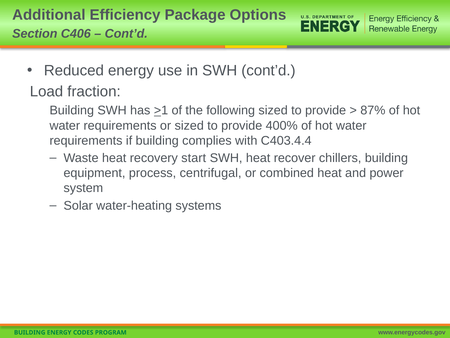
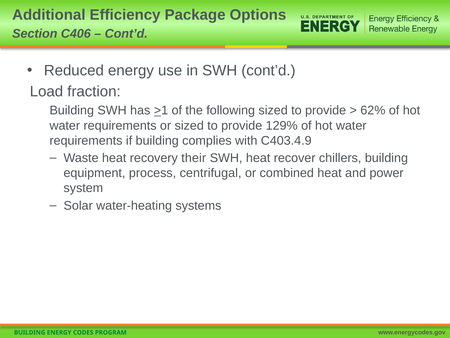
87%: 87% -> 62%
400%: 400% -> 129%
C403.4.4: C403.4.4 -> C403.4.9
start: start -> their
